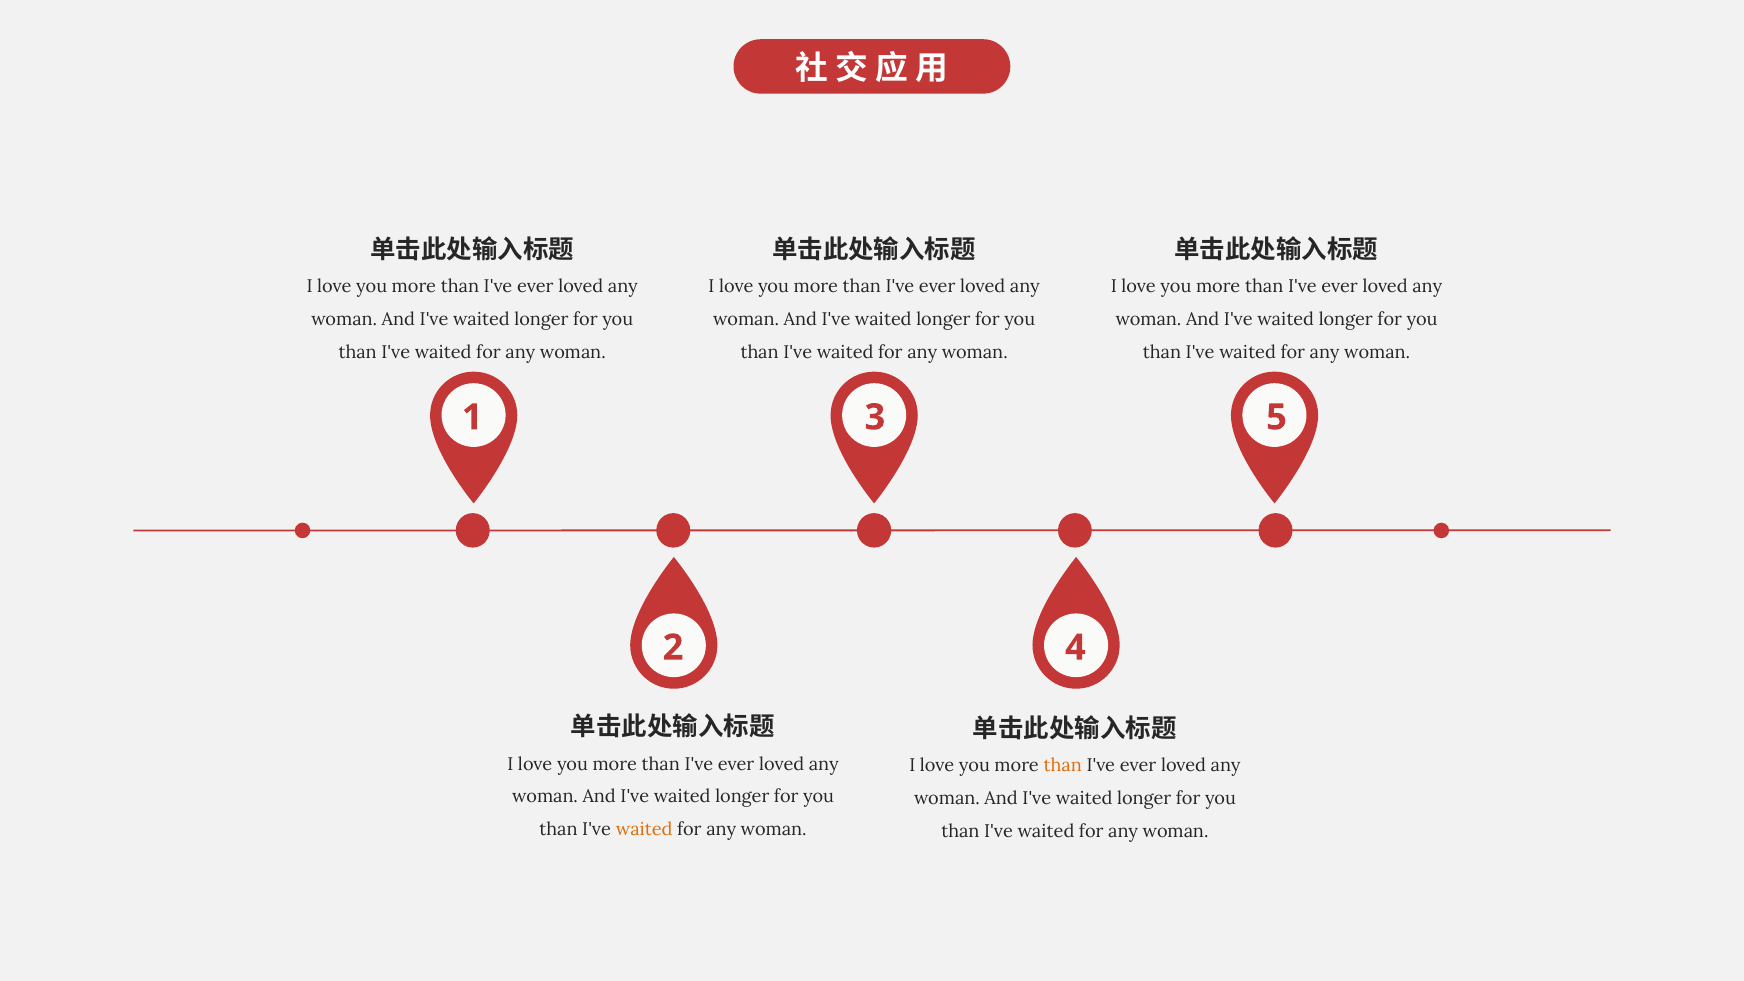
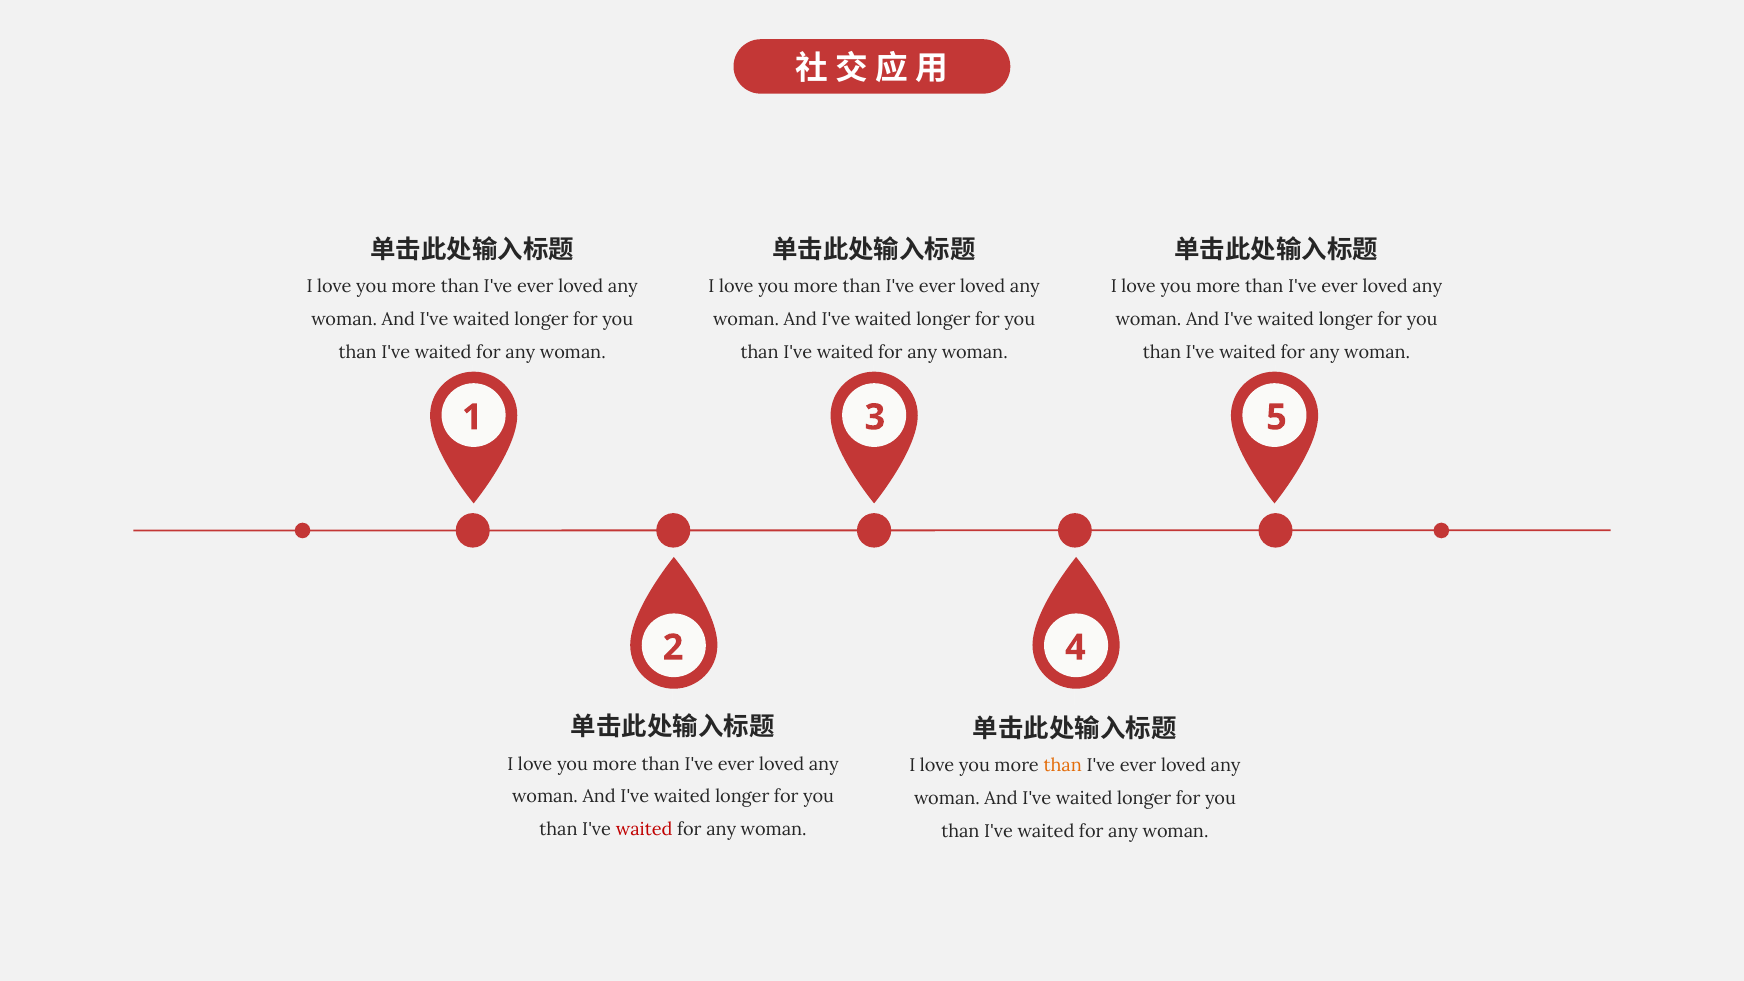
waited at (644, 830) colour: orange -> red
